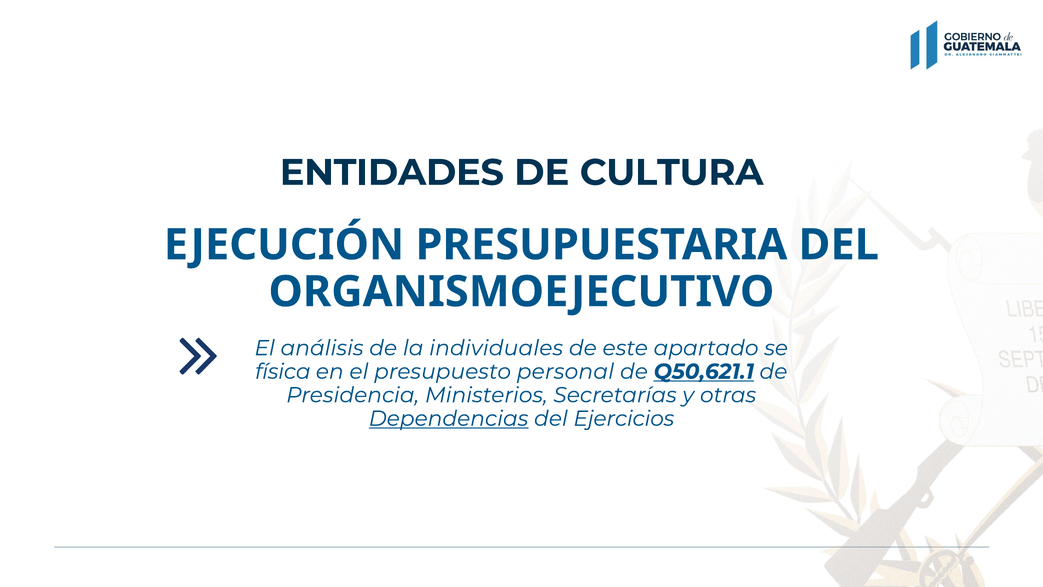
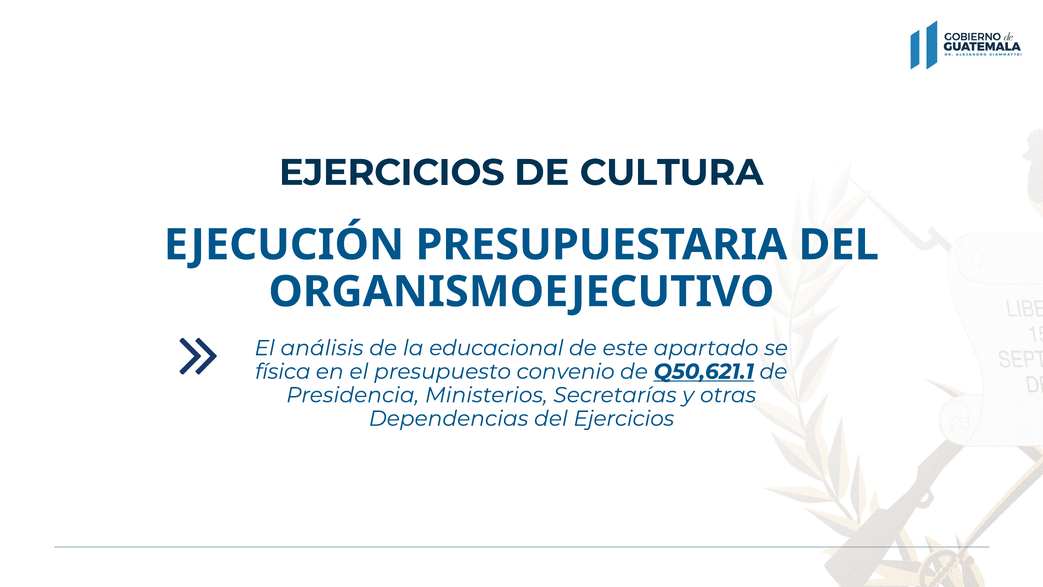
ENTIDADES at (392, 173): ENTIDADES -> EJERCICIOS
individuales: individuales -> educacional
personal: personal -> convenio
Dependencias underline: present -> none
